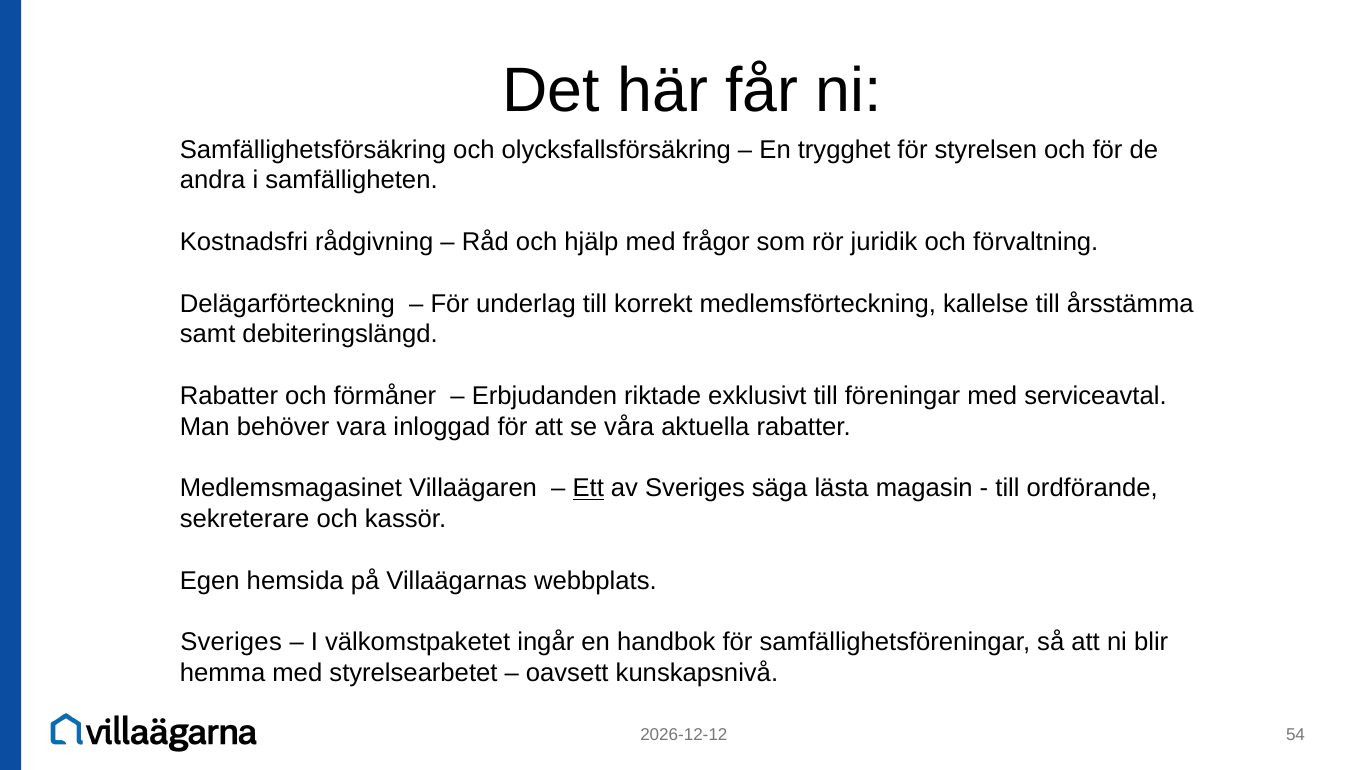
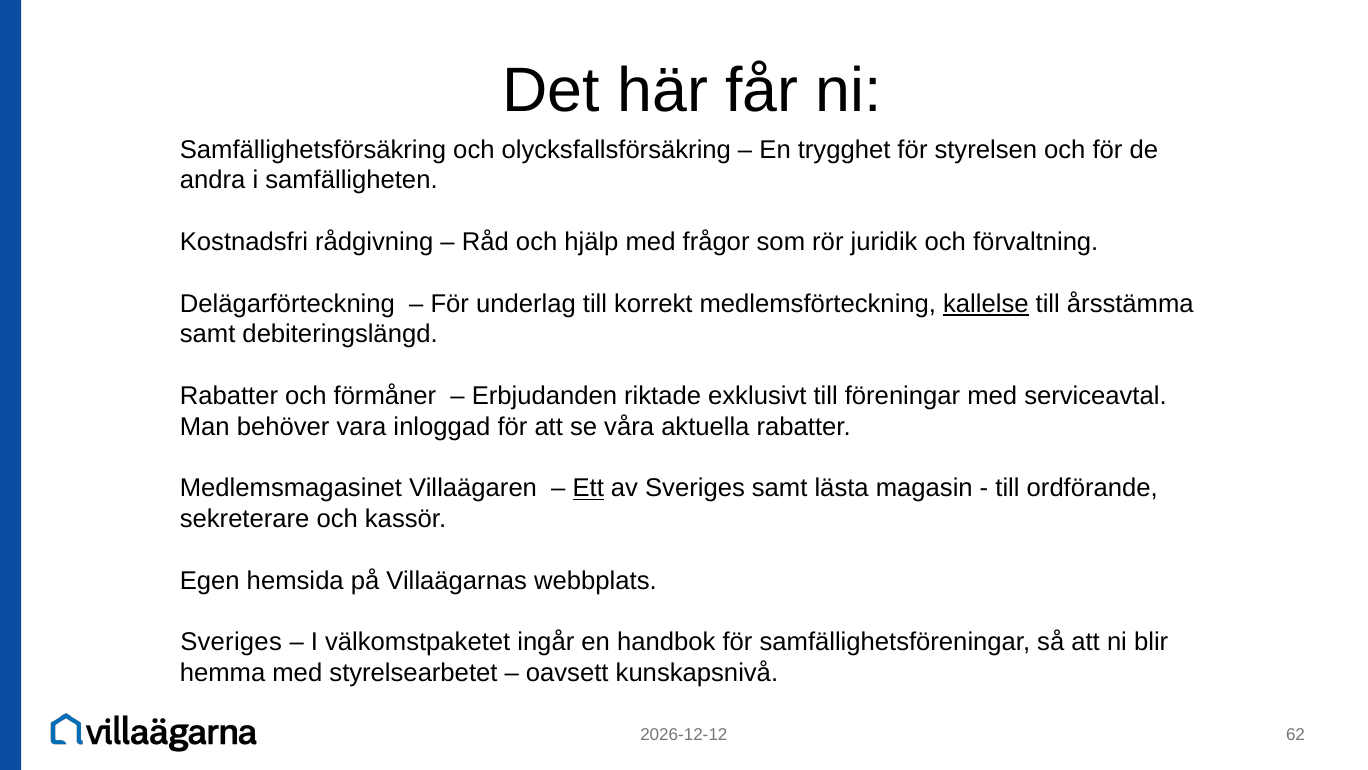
kallelse underline: none -> present
Sveriges säga: säga -> samt
54: 54 -> 62
